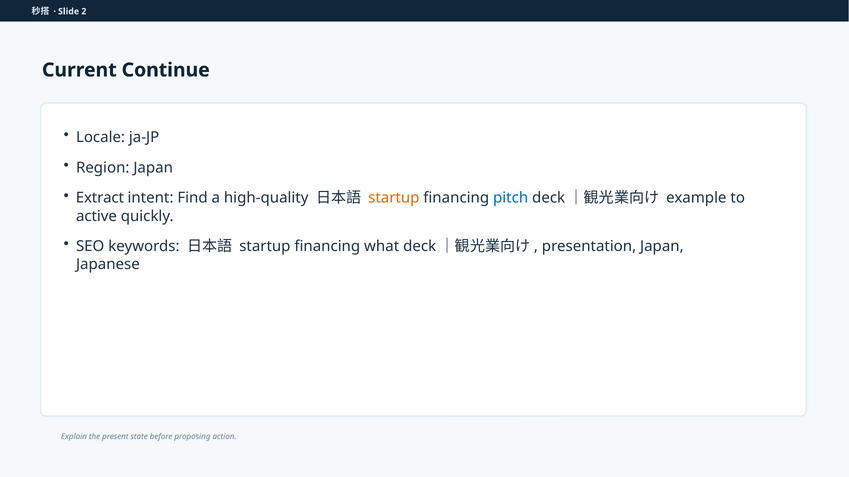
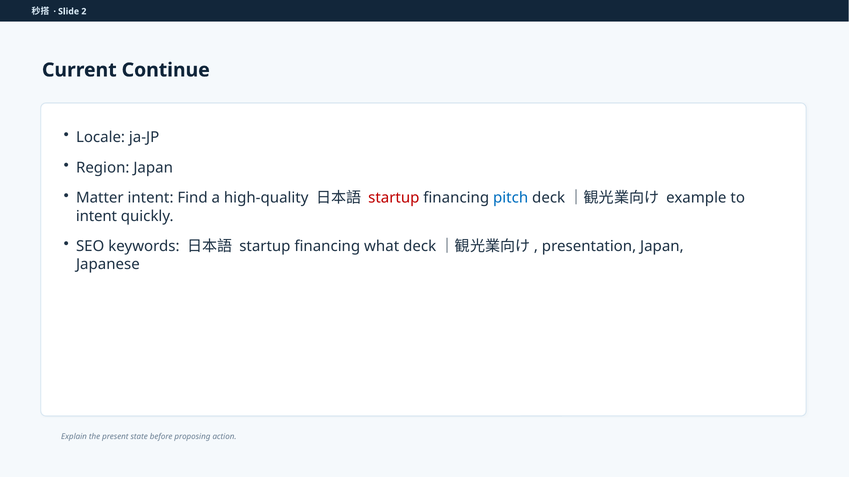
Extract: Extract -> Matter
startup at (394, 198) colour: orange -> red
active at (96, 216): active -> intent
